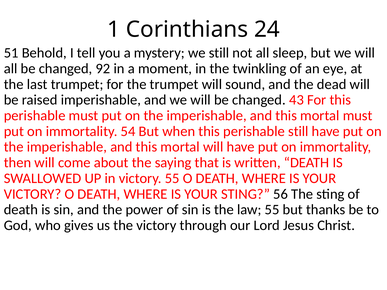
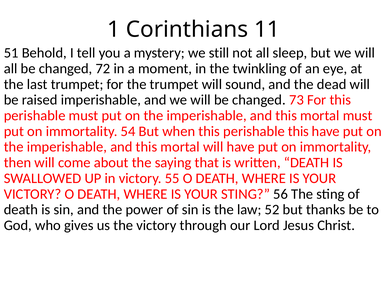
24: 24 -> 11
92: 92 -> 72
43: 43 -> 73
perishable still: still -> this
law 55: 55 -> 52
